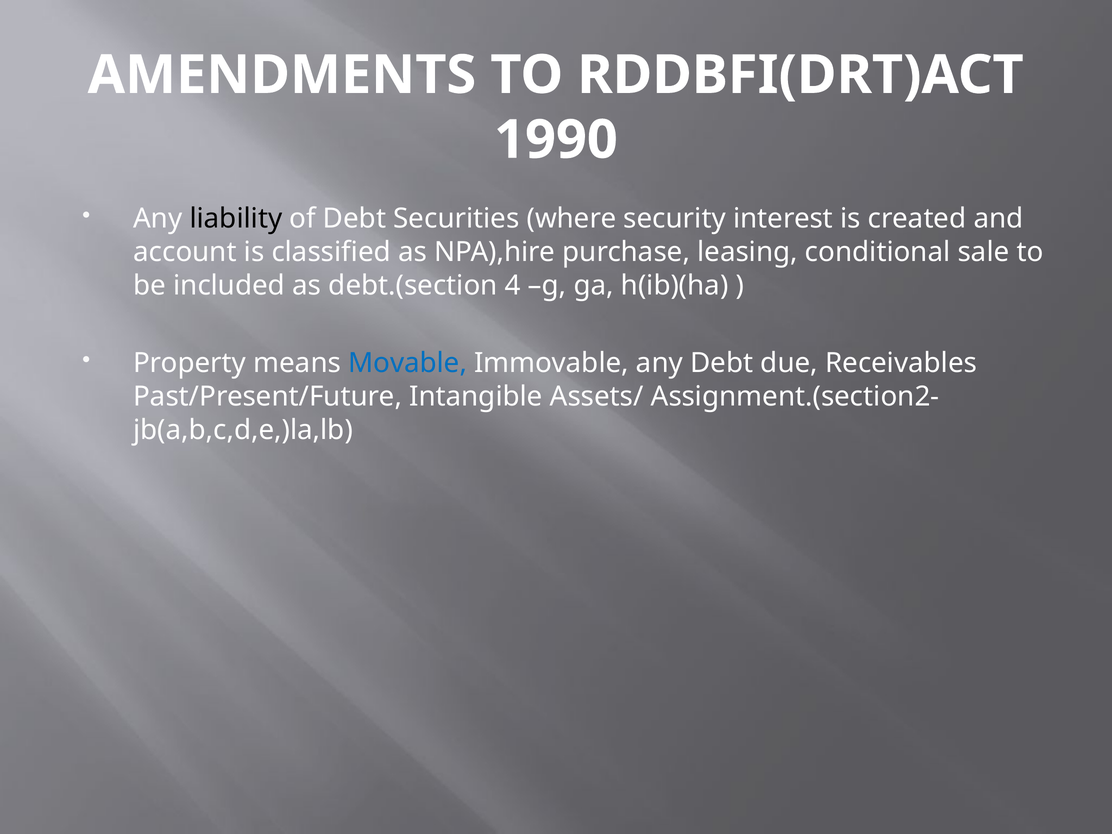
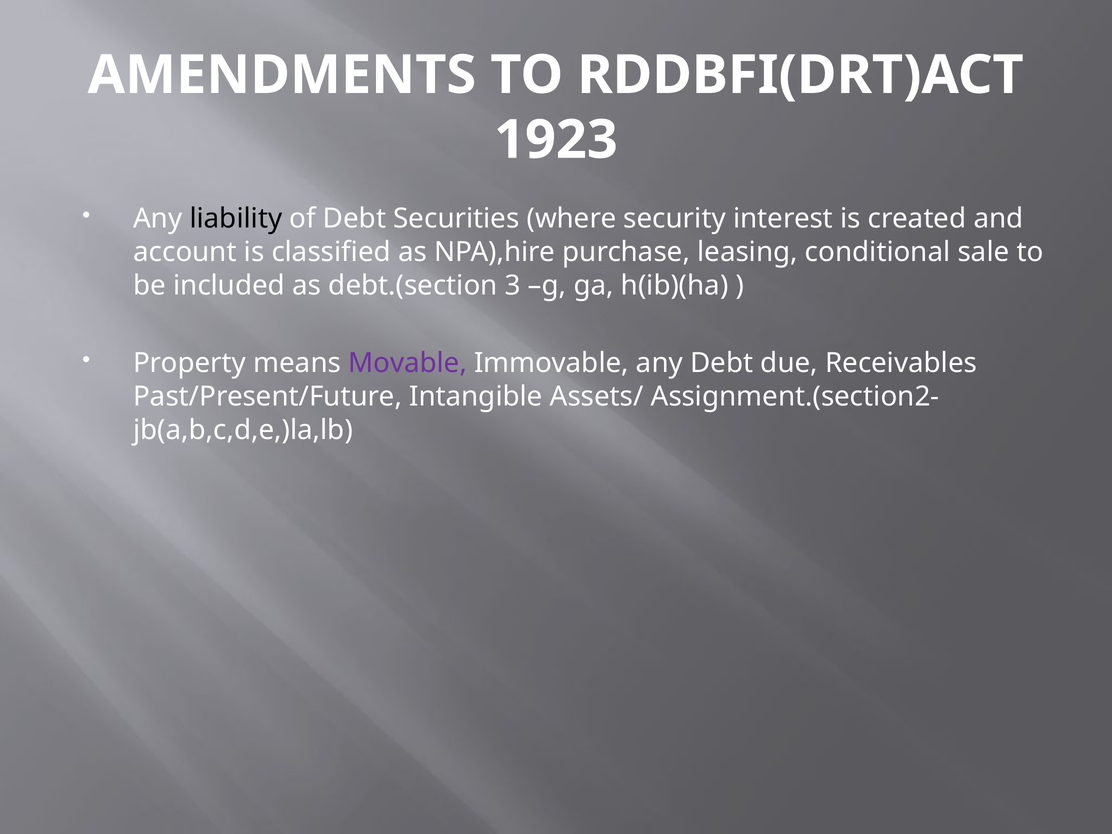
1990: 1990 -> 1923
4: 4 -> 3
Movable colour: blue -> purple
